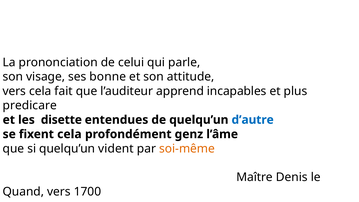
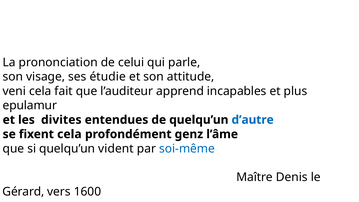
bonne: bonne -> étudie
vers at (14, 91): vers -> veni
predicare: predicare -> epulamur
disette: disette -> divites
soi-même colour: orange -> blue
Quand: Quand -> Gérard
1700: 1700 -> 1600
